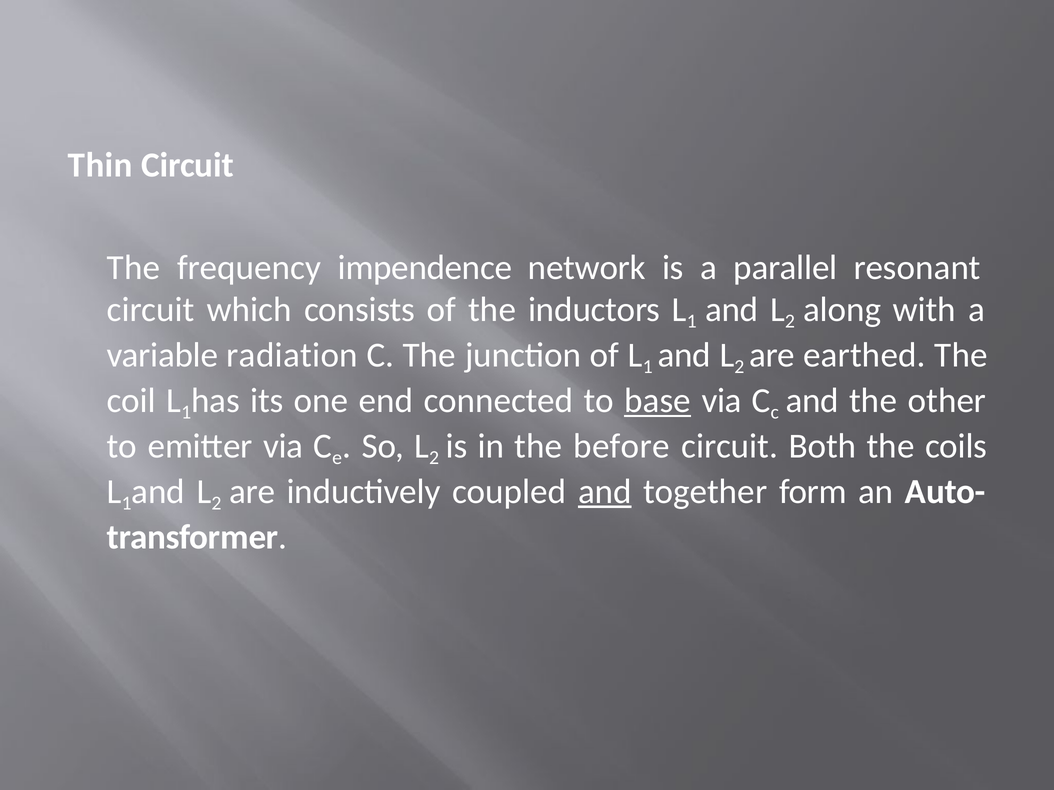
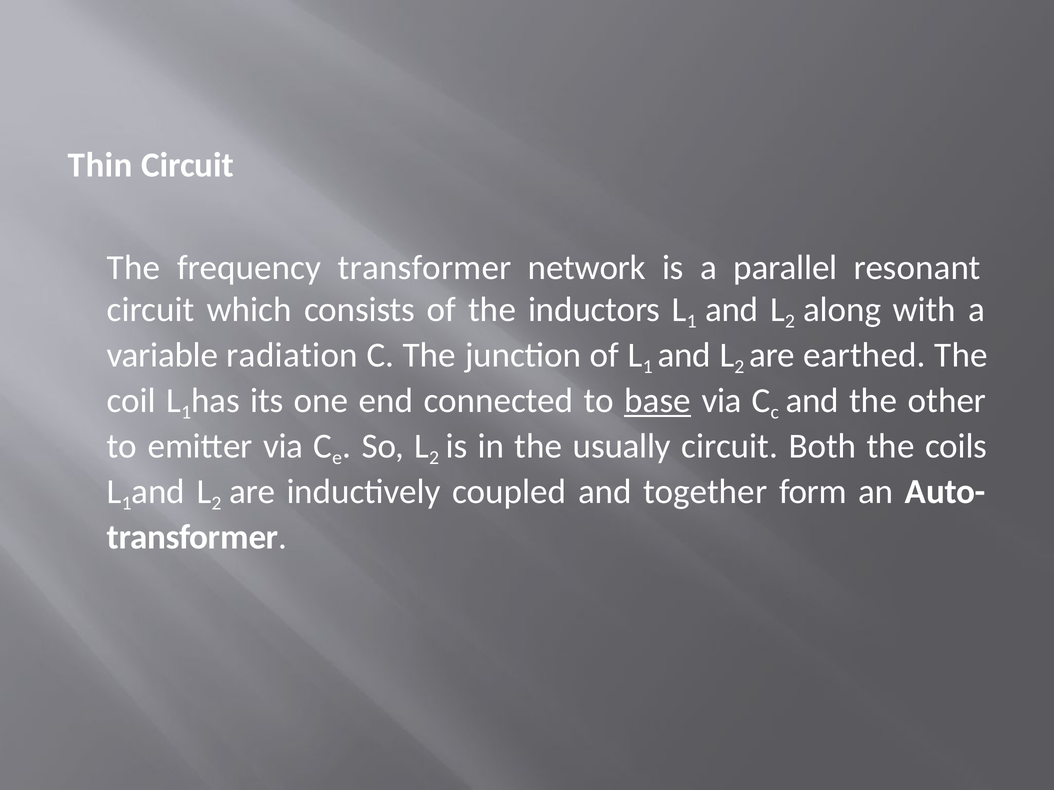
frequency impendence: impendence -> transformer
before: before -> usually
and at (605, 492) underline: present -> none
